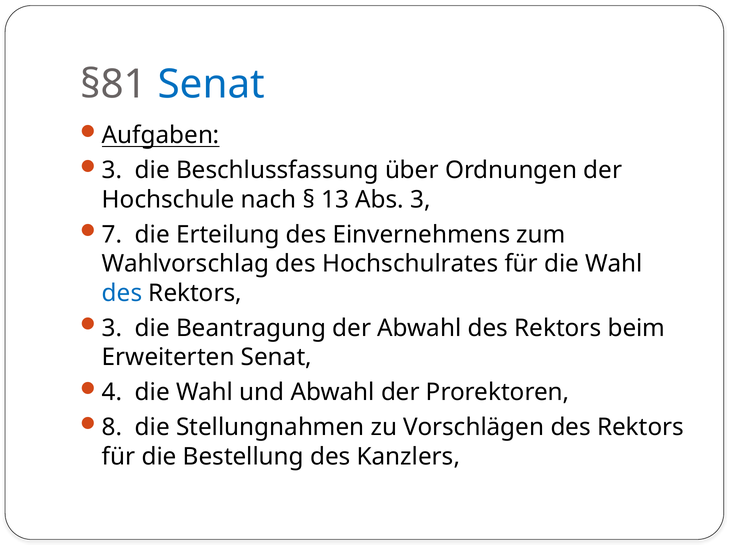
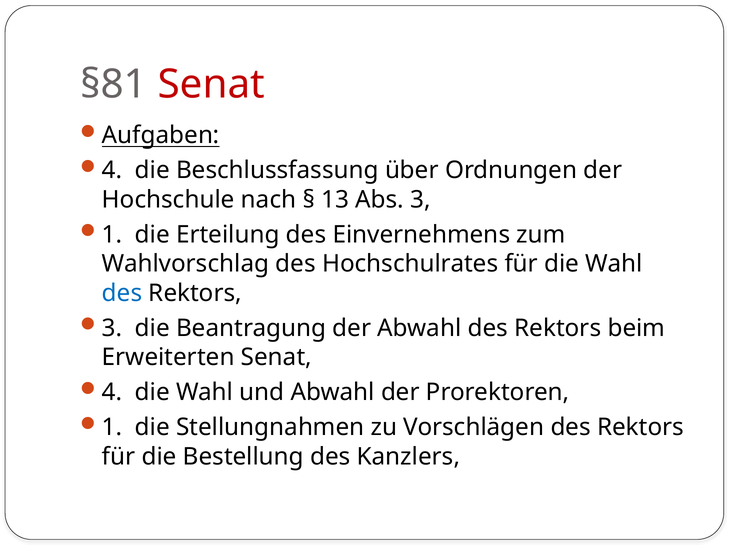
Senat at (211, 84) colour: blue -> red
3 at (112, 170): 3 -> 4
7 at (112, 235): 7 -> 1
8 at (112, 427): 8 -> 1
